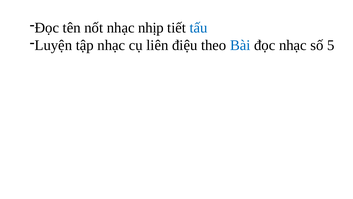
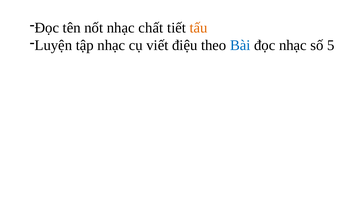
nhịp: nhịp -> chất
tấu colour: blue -> orange
liên: liên -> viết
